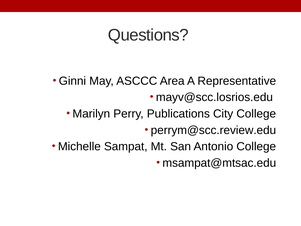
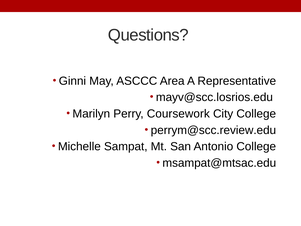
Publications: Publications -> Coursework
